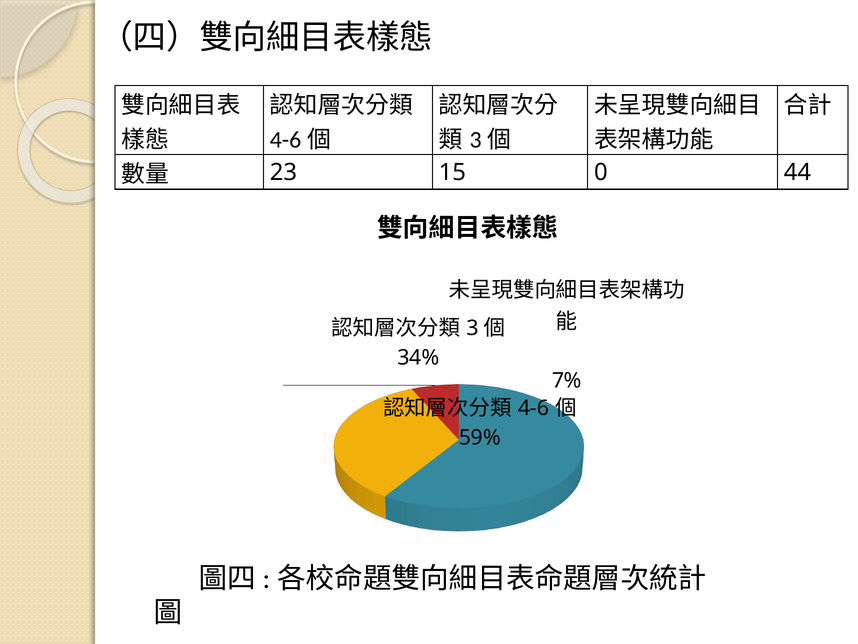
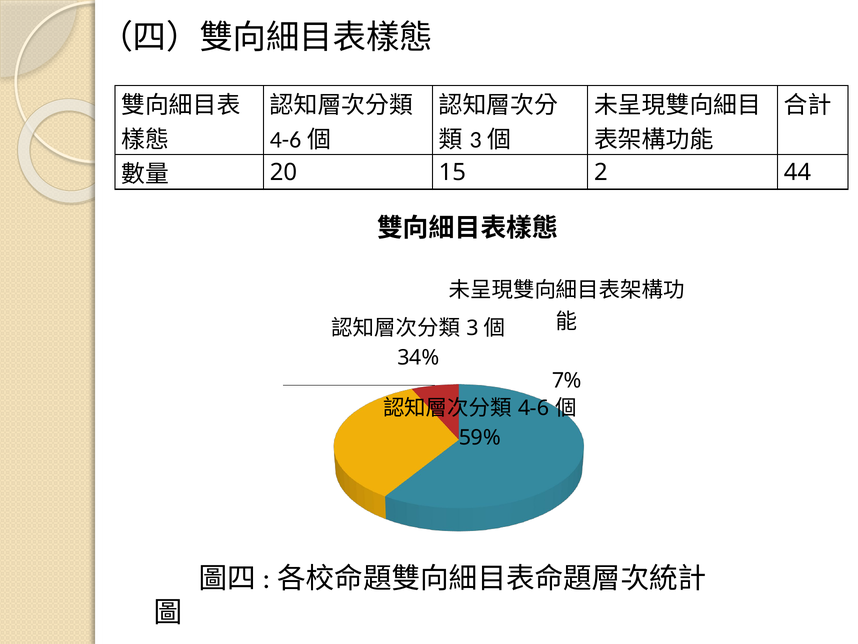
23: 23 -> 20
0: 0 -> 2
